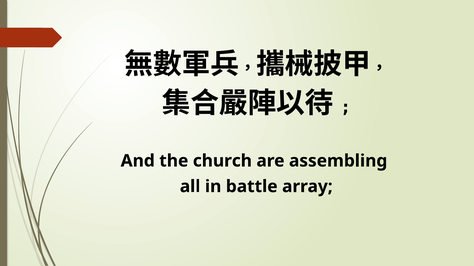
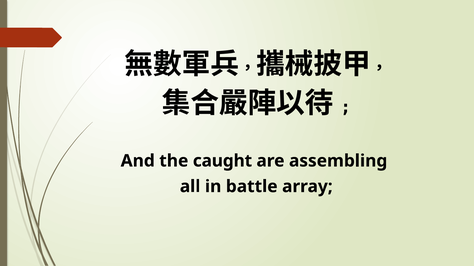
church: church -> caught
